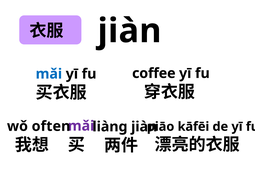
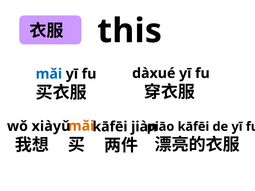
jiàn at (130, 31): jiàn -> this
coffee: coffee -> dàxué
mǎi at (81, 126) colour: purple -> orange
often: often -> xiàyǔ
liàng at (110, 127): liàng -> kāfēi
